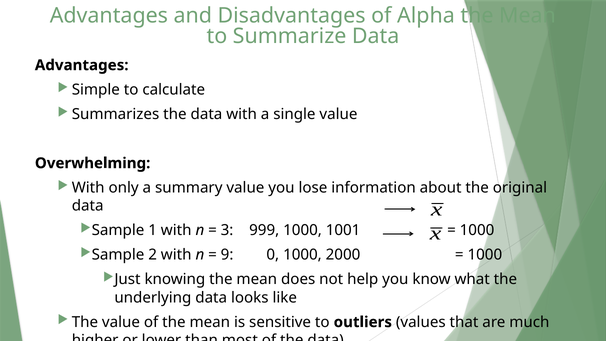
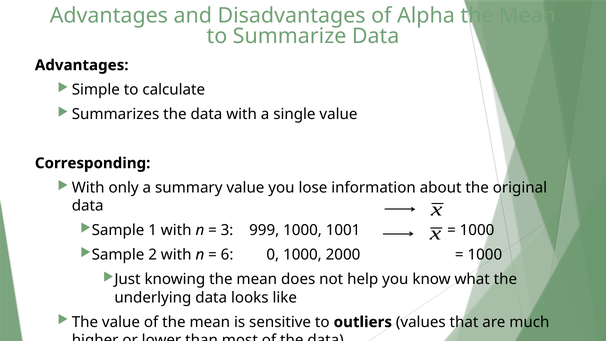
Overwhelming: Overwhelming -> Corresponding
9: 9 -> 6
